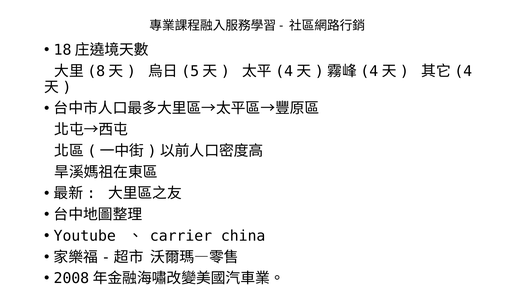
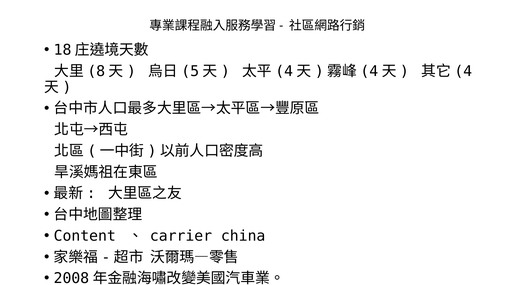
Youtube: Youtube -> Content
